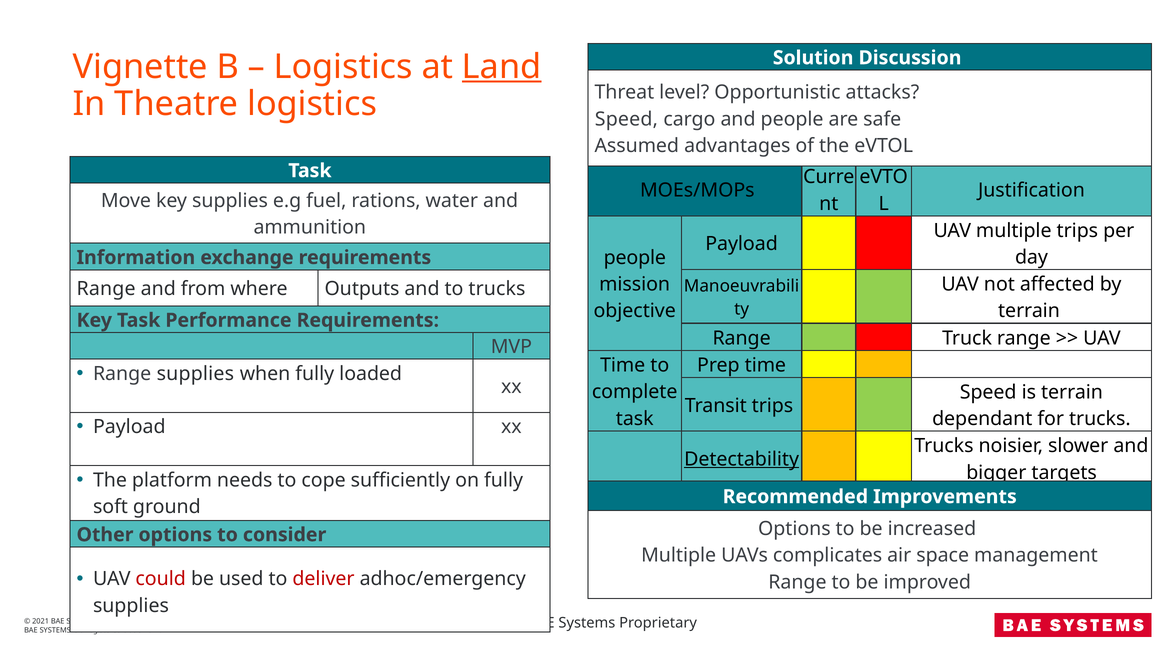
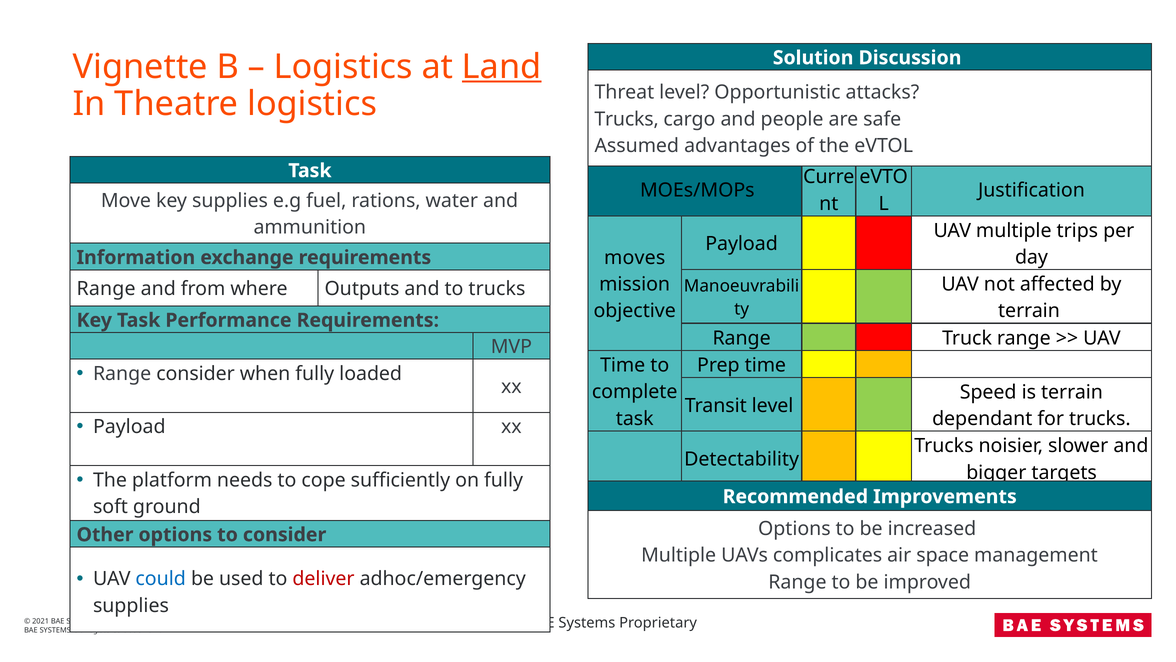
Speed at (626, 119): Speed -> Trucks
people at (635, 258): people -> moves
Range supplies: supplies -> consider
Transit trips: trips -> level
Detectability underline: present -> none
could colour: red -> blue
